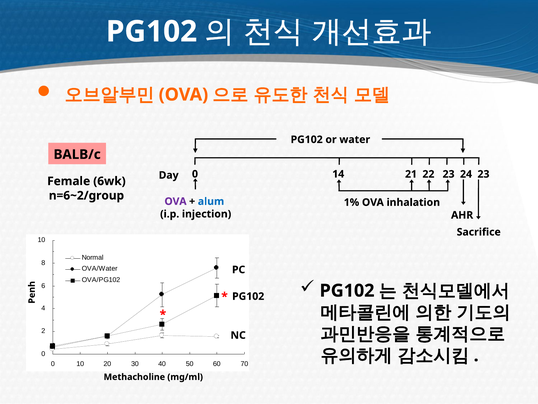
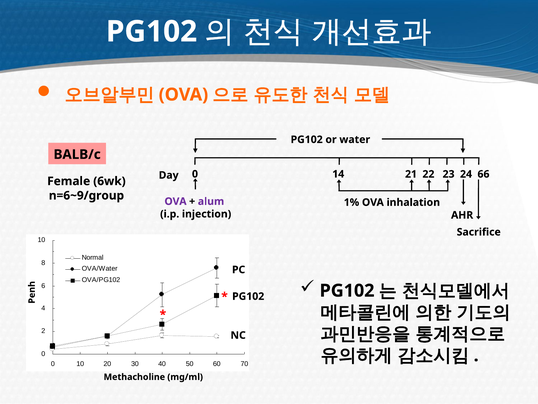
24 23: 23 -> 66
n=6~2/group: n=6~2/group -> n=6~9/group
alum colour: blue -> purple
